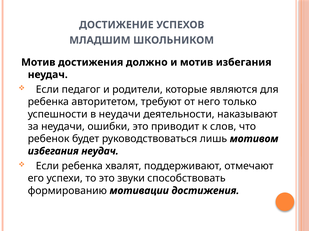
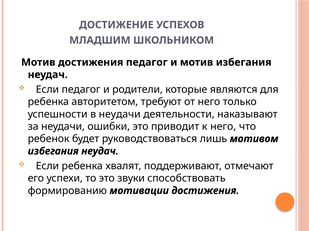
достижения должно: должно -> педагог
к слов: слов -> него
